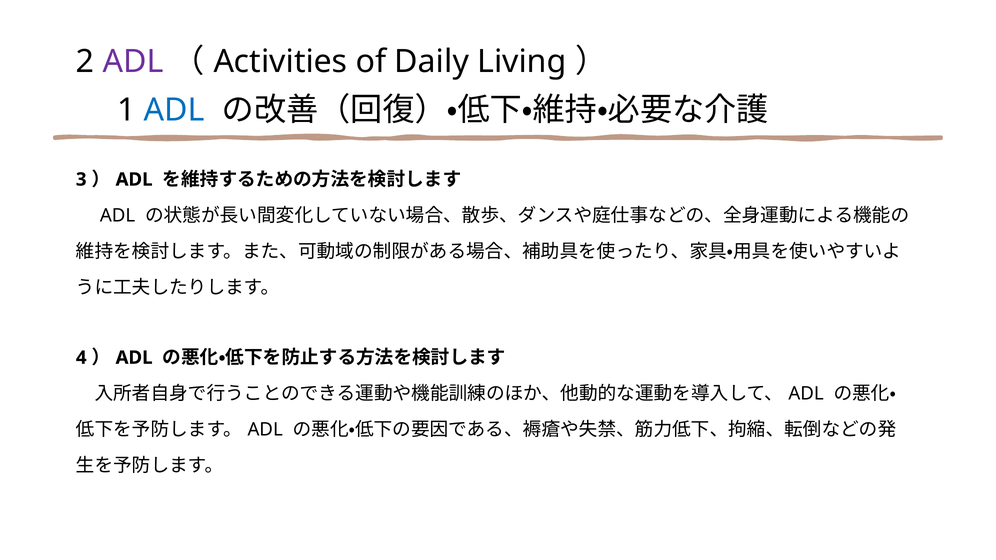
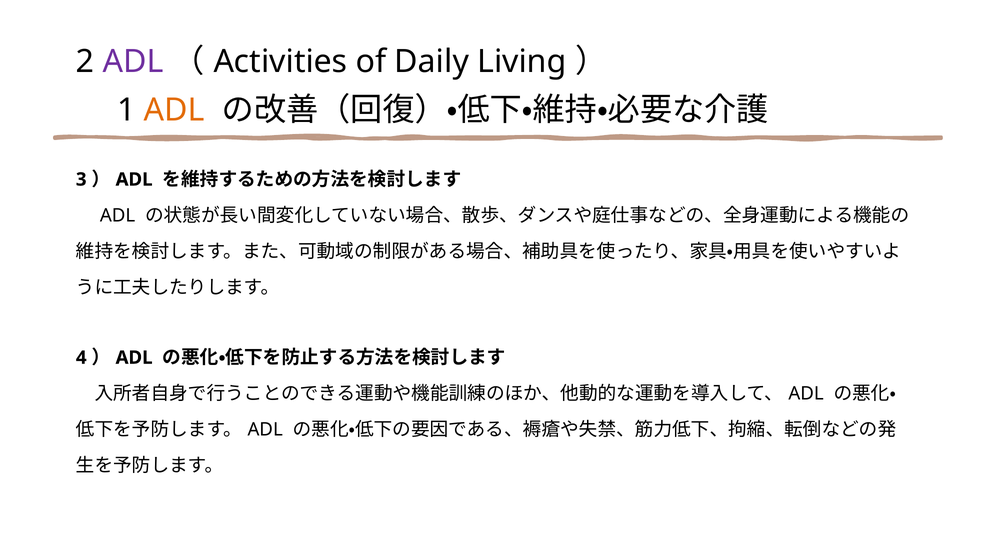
ADL at (174, 110) colour: blue -> orange
